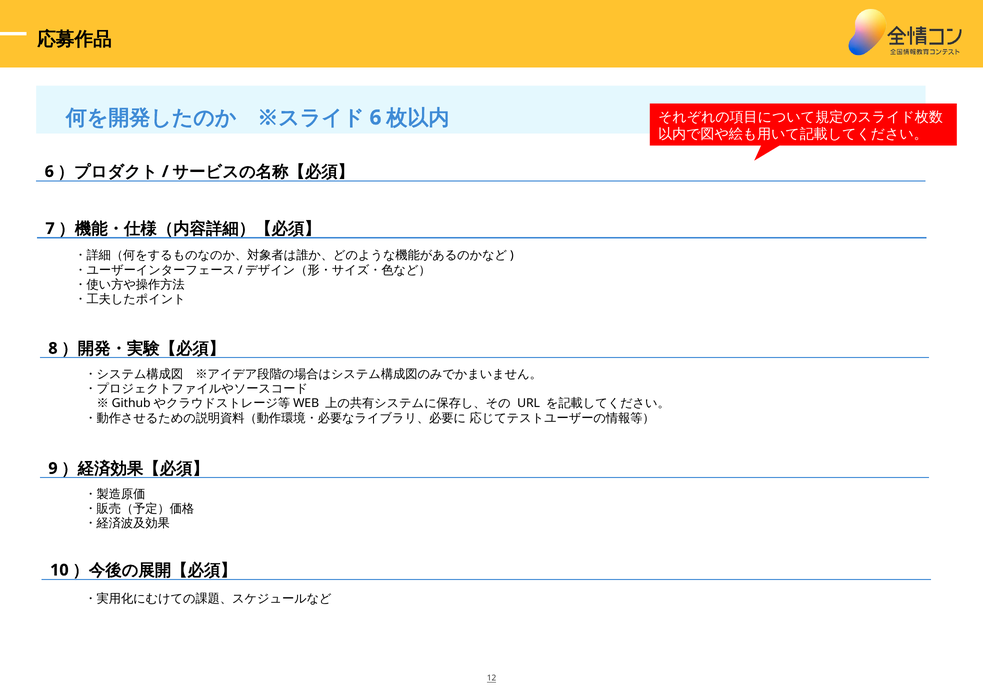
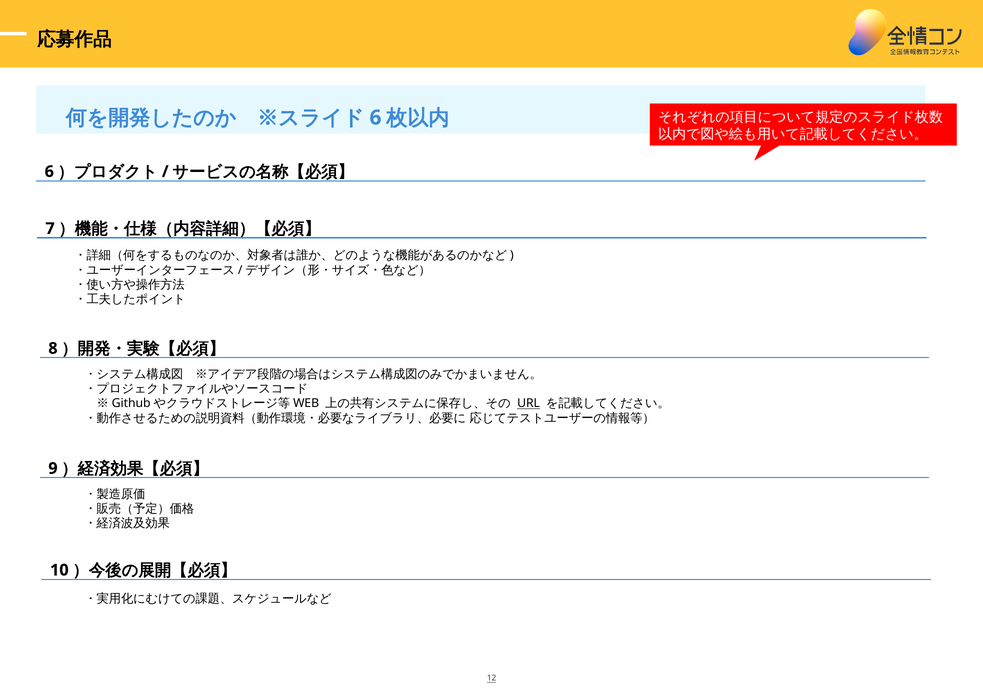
URL underline: none -> present
